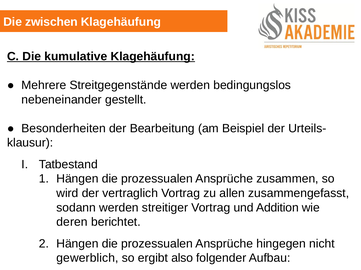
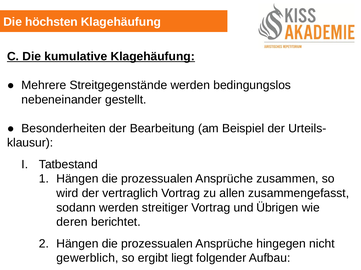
zwischen: zwischen -> höchsten
Addition: Addition -> Übrigen
also: also -> liegt
